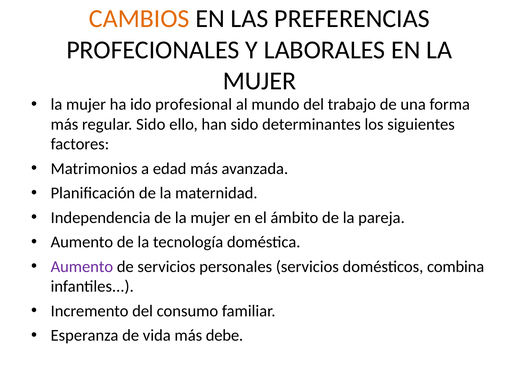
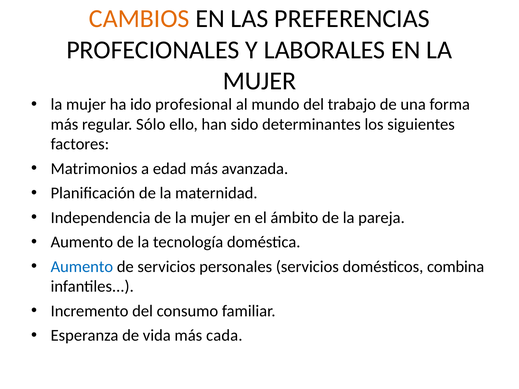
regular Sido: Sido -> Sólo
Aumento at (82, 267) colour: purple -> blue
debe: debe -> cada
